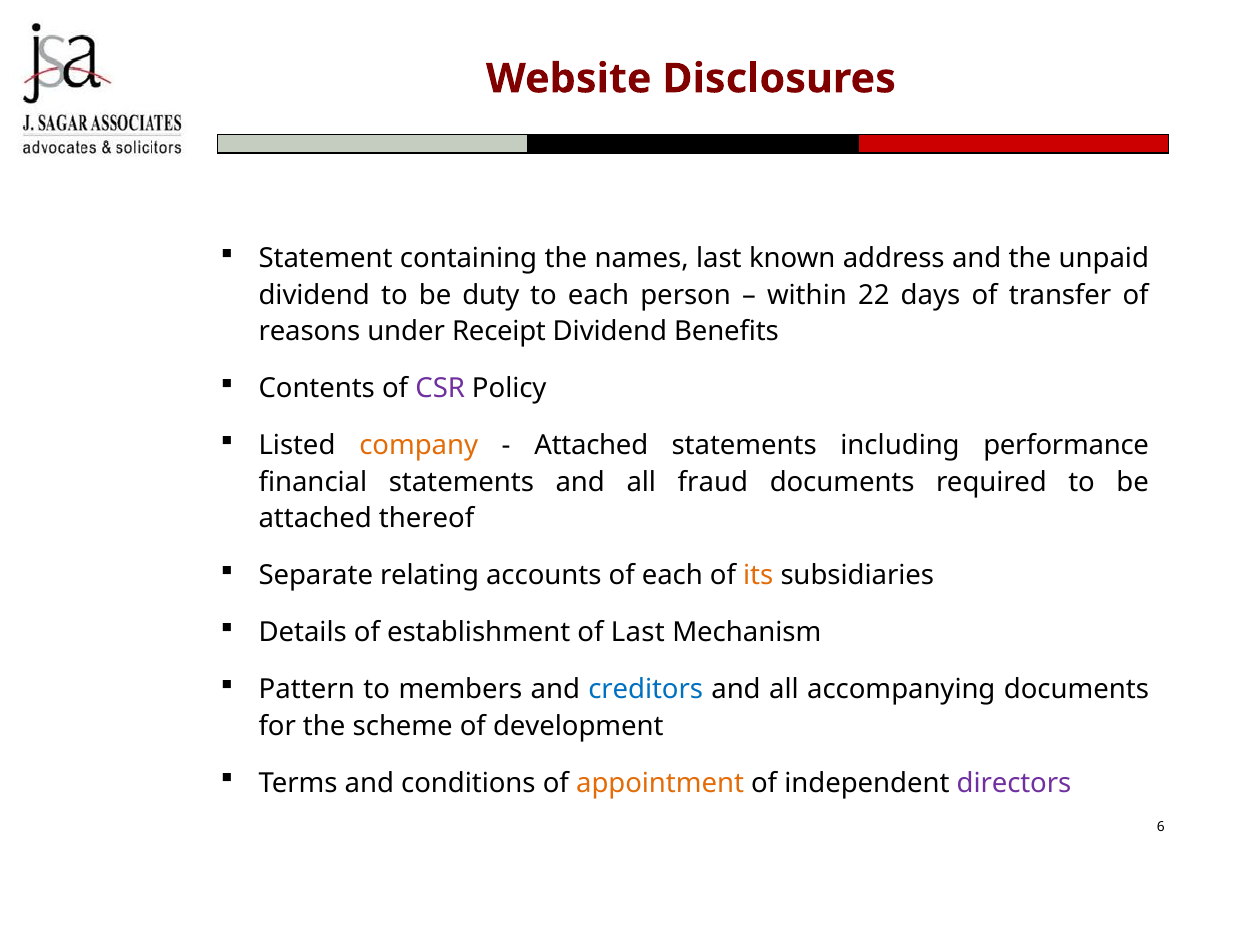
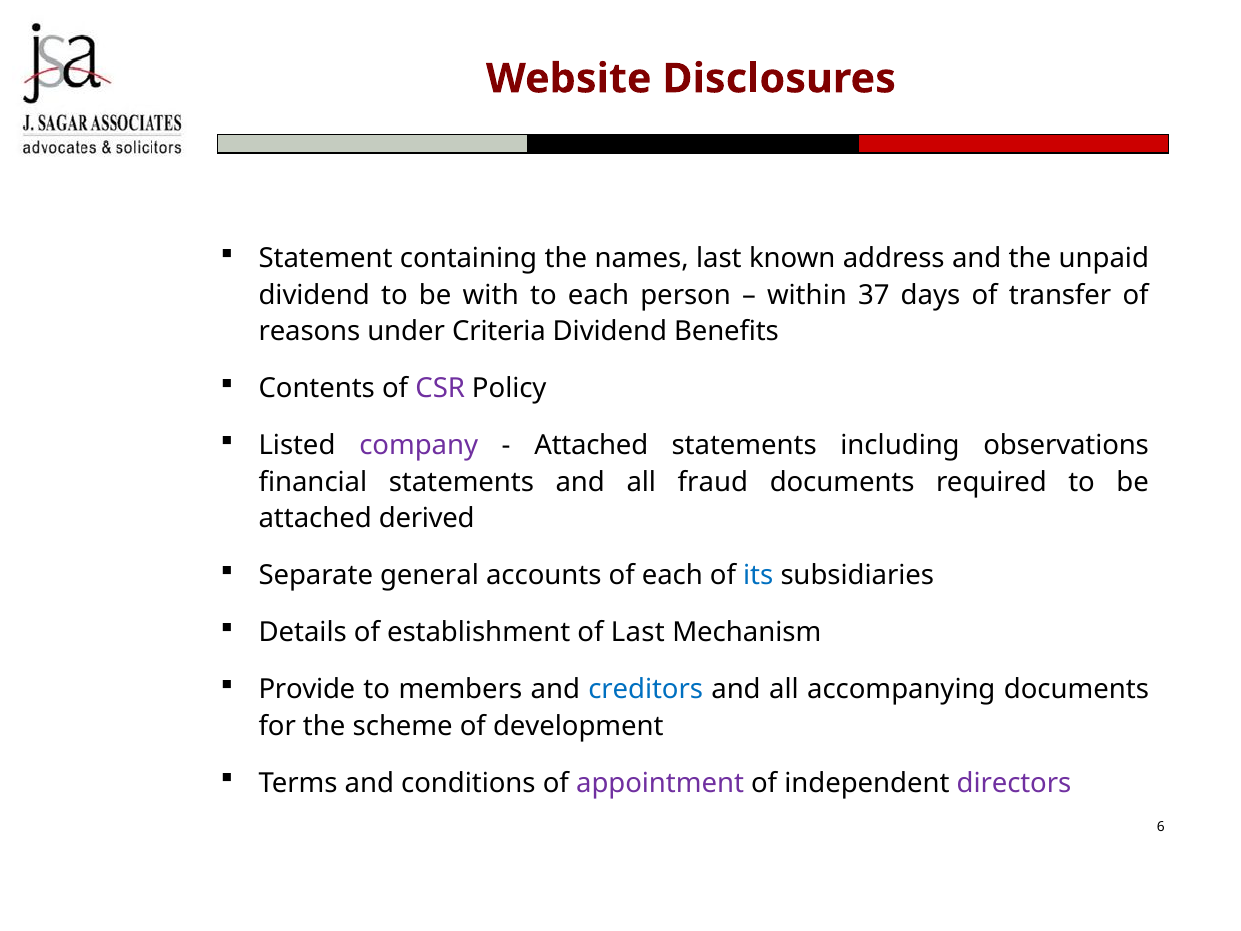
duty: duty -> with
22: 22 -> 37
Receipt: Receipt -> Criteria
company colour: orange -> purple
performance: performance -> observations
thereof: thereof -> derived
relating: relating -> general
its colour: orange -> blue
Pattern: Pattern -> Provide
appointment colour: orange -> purple
